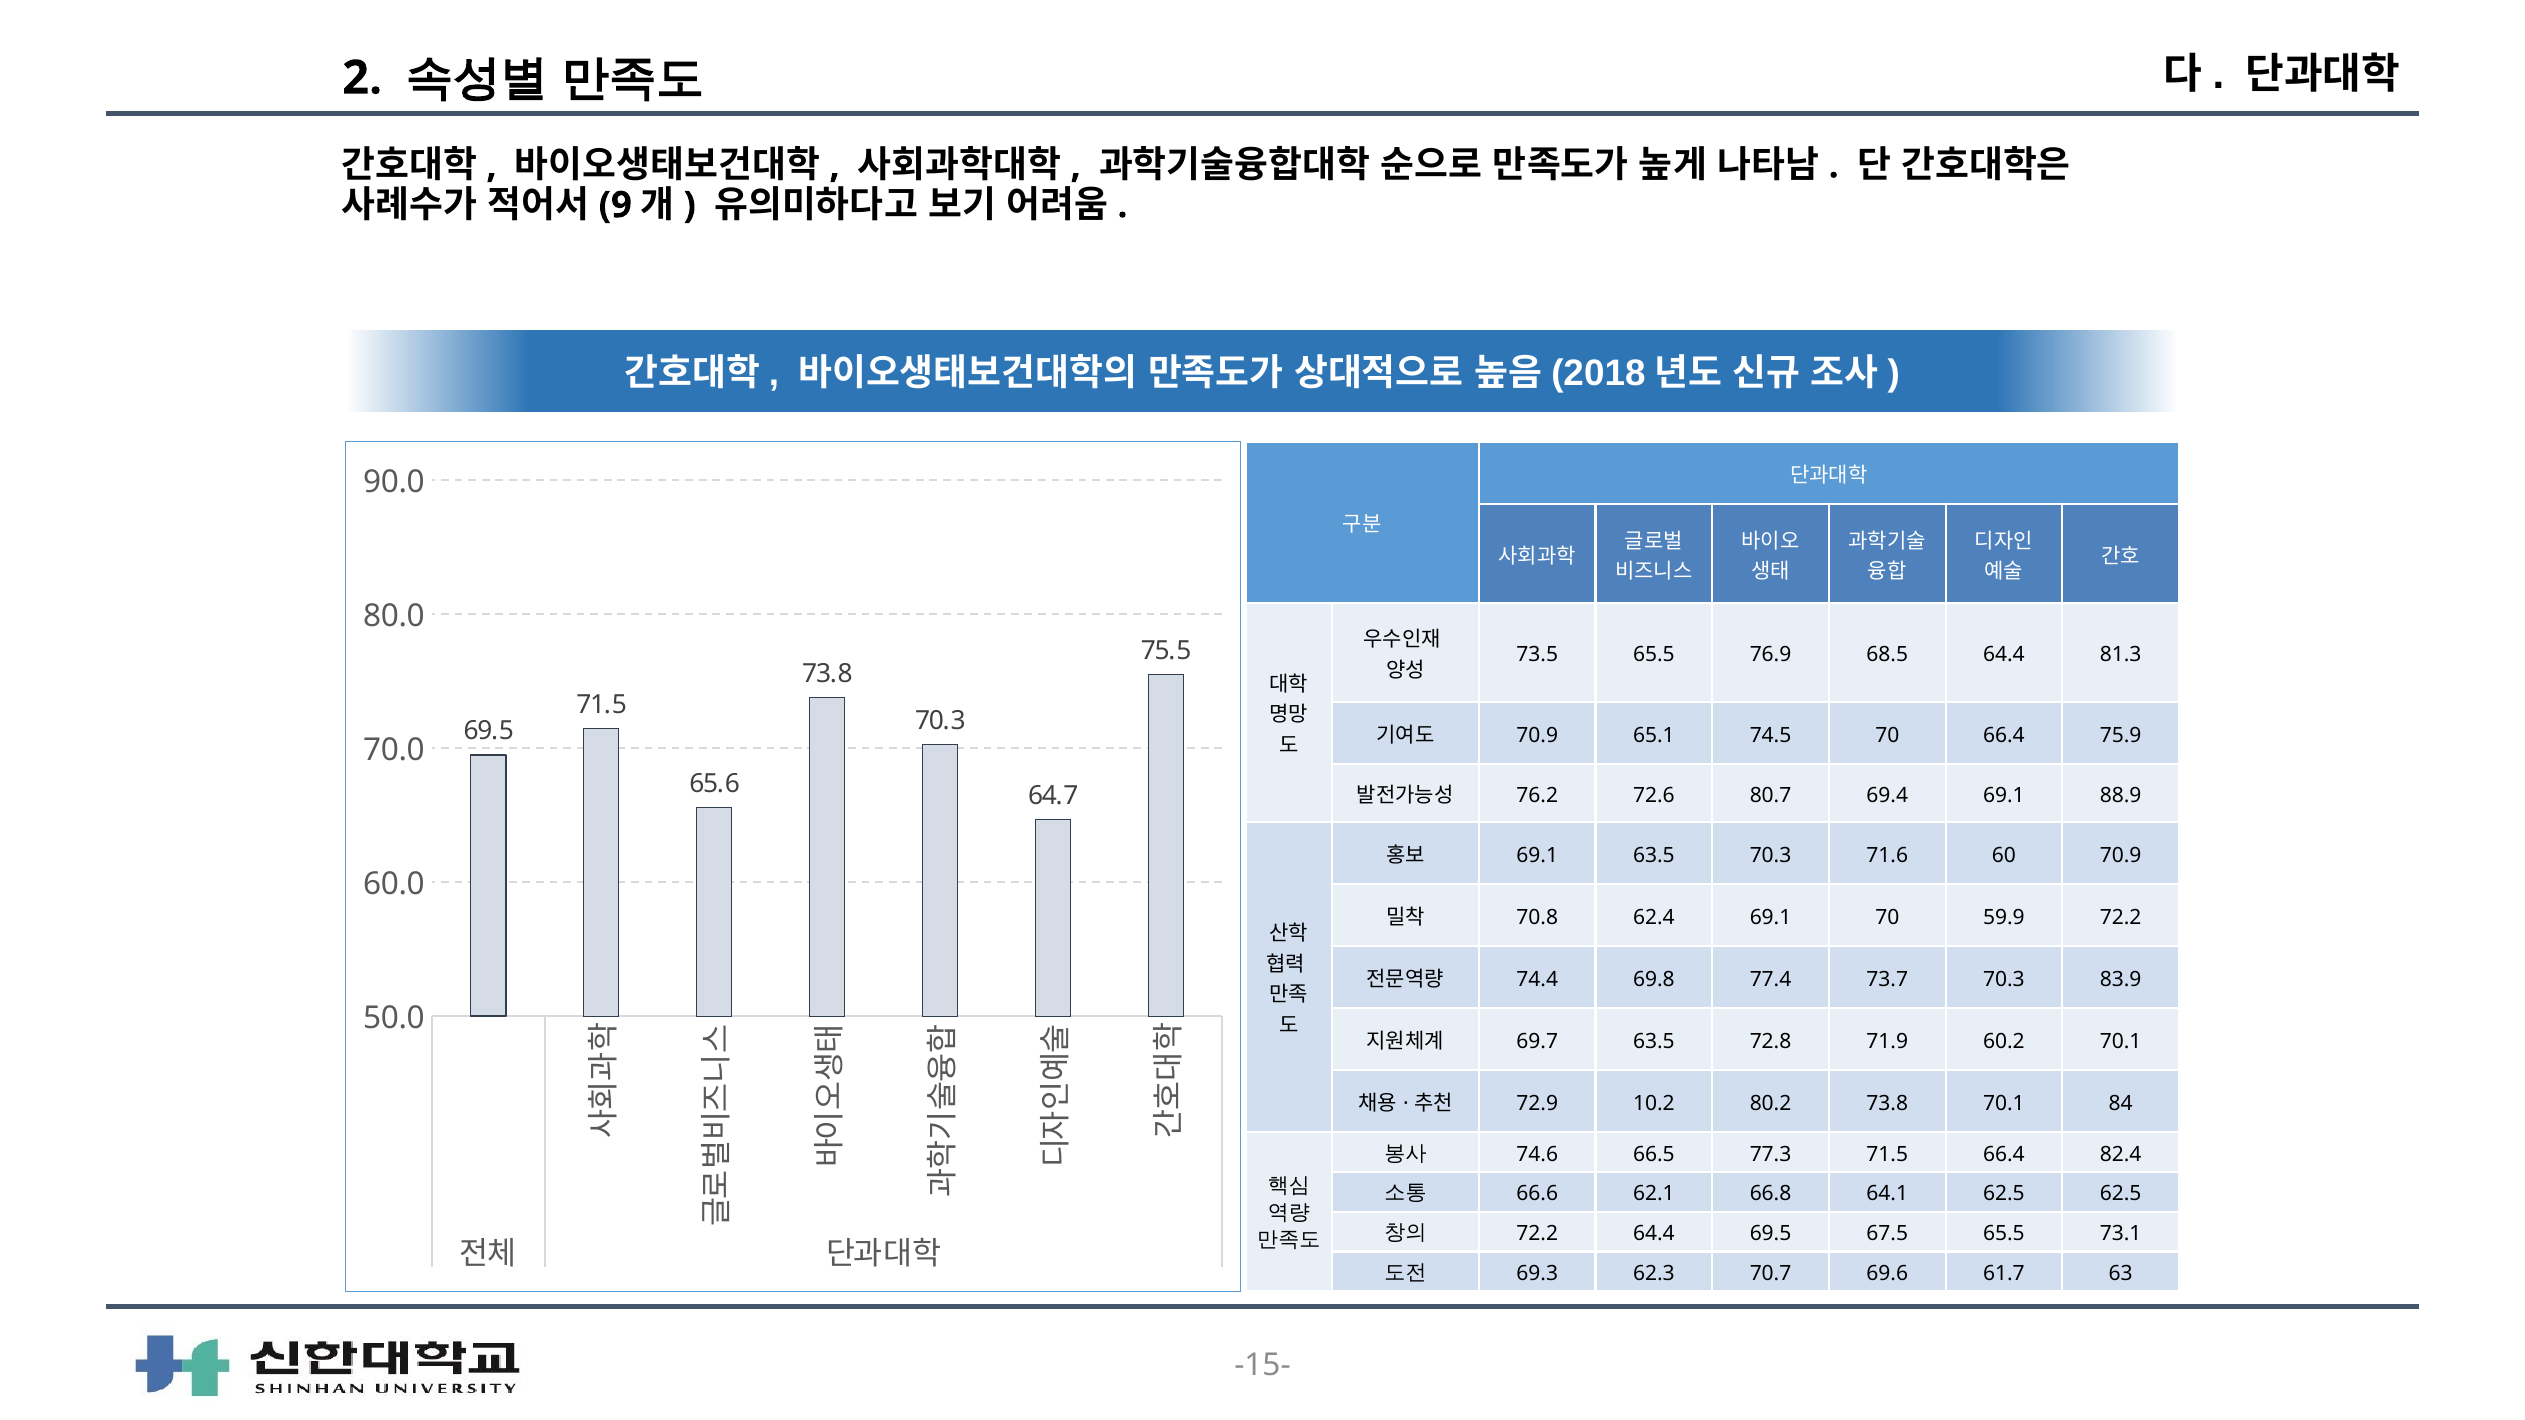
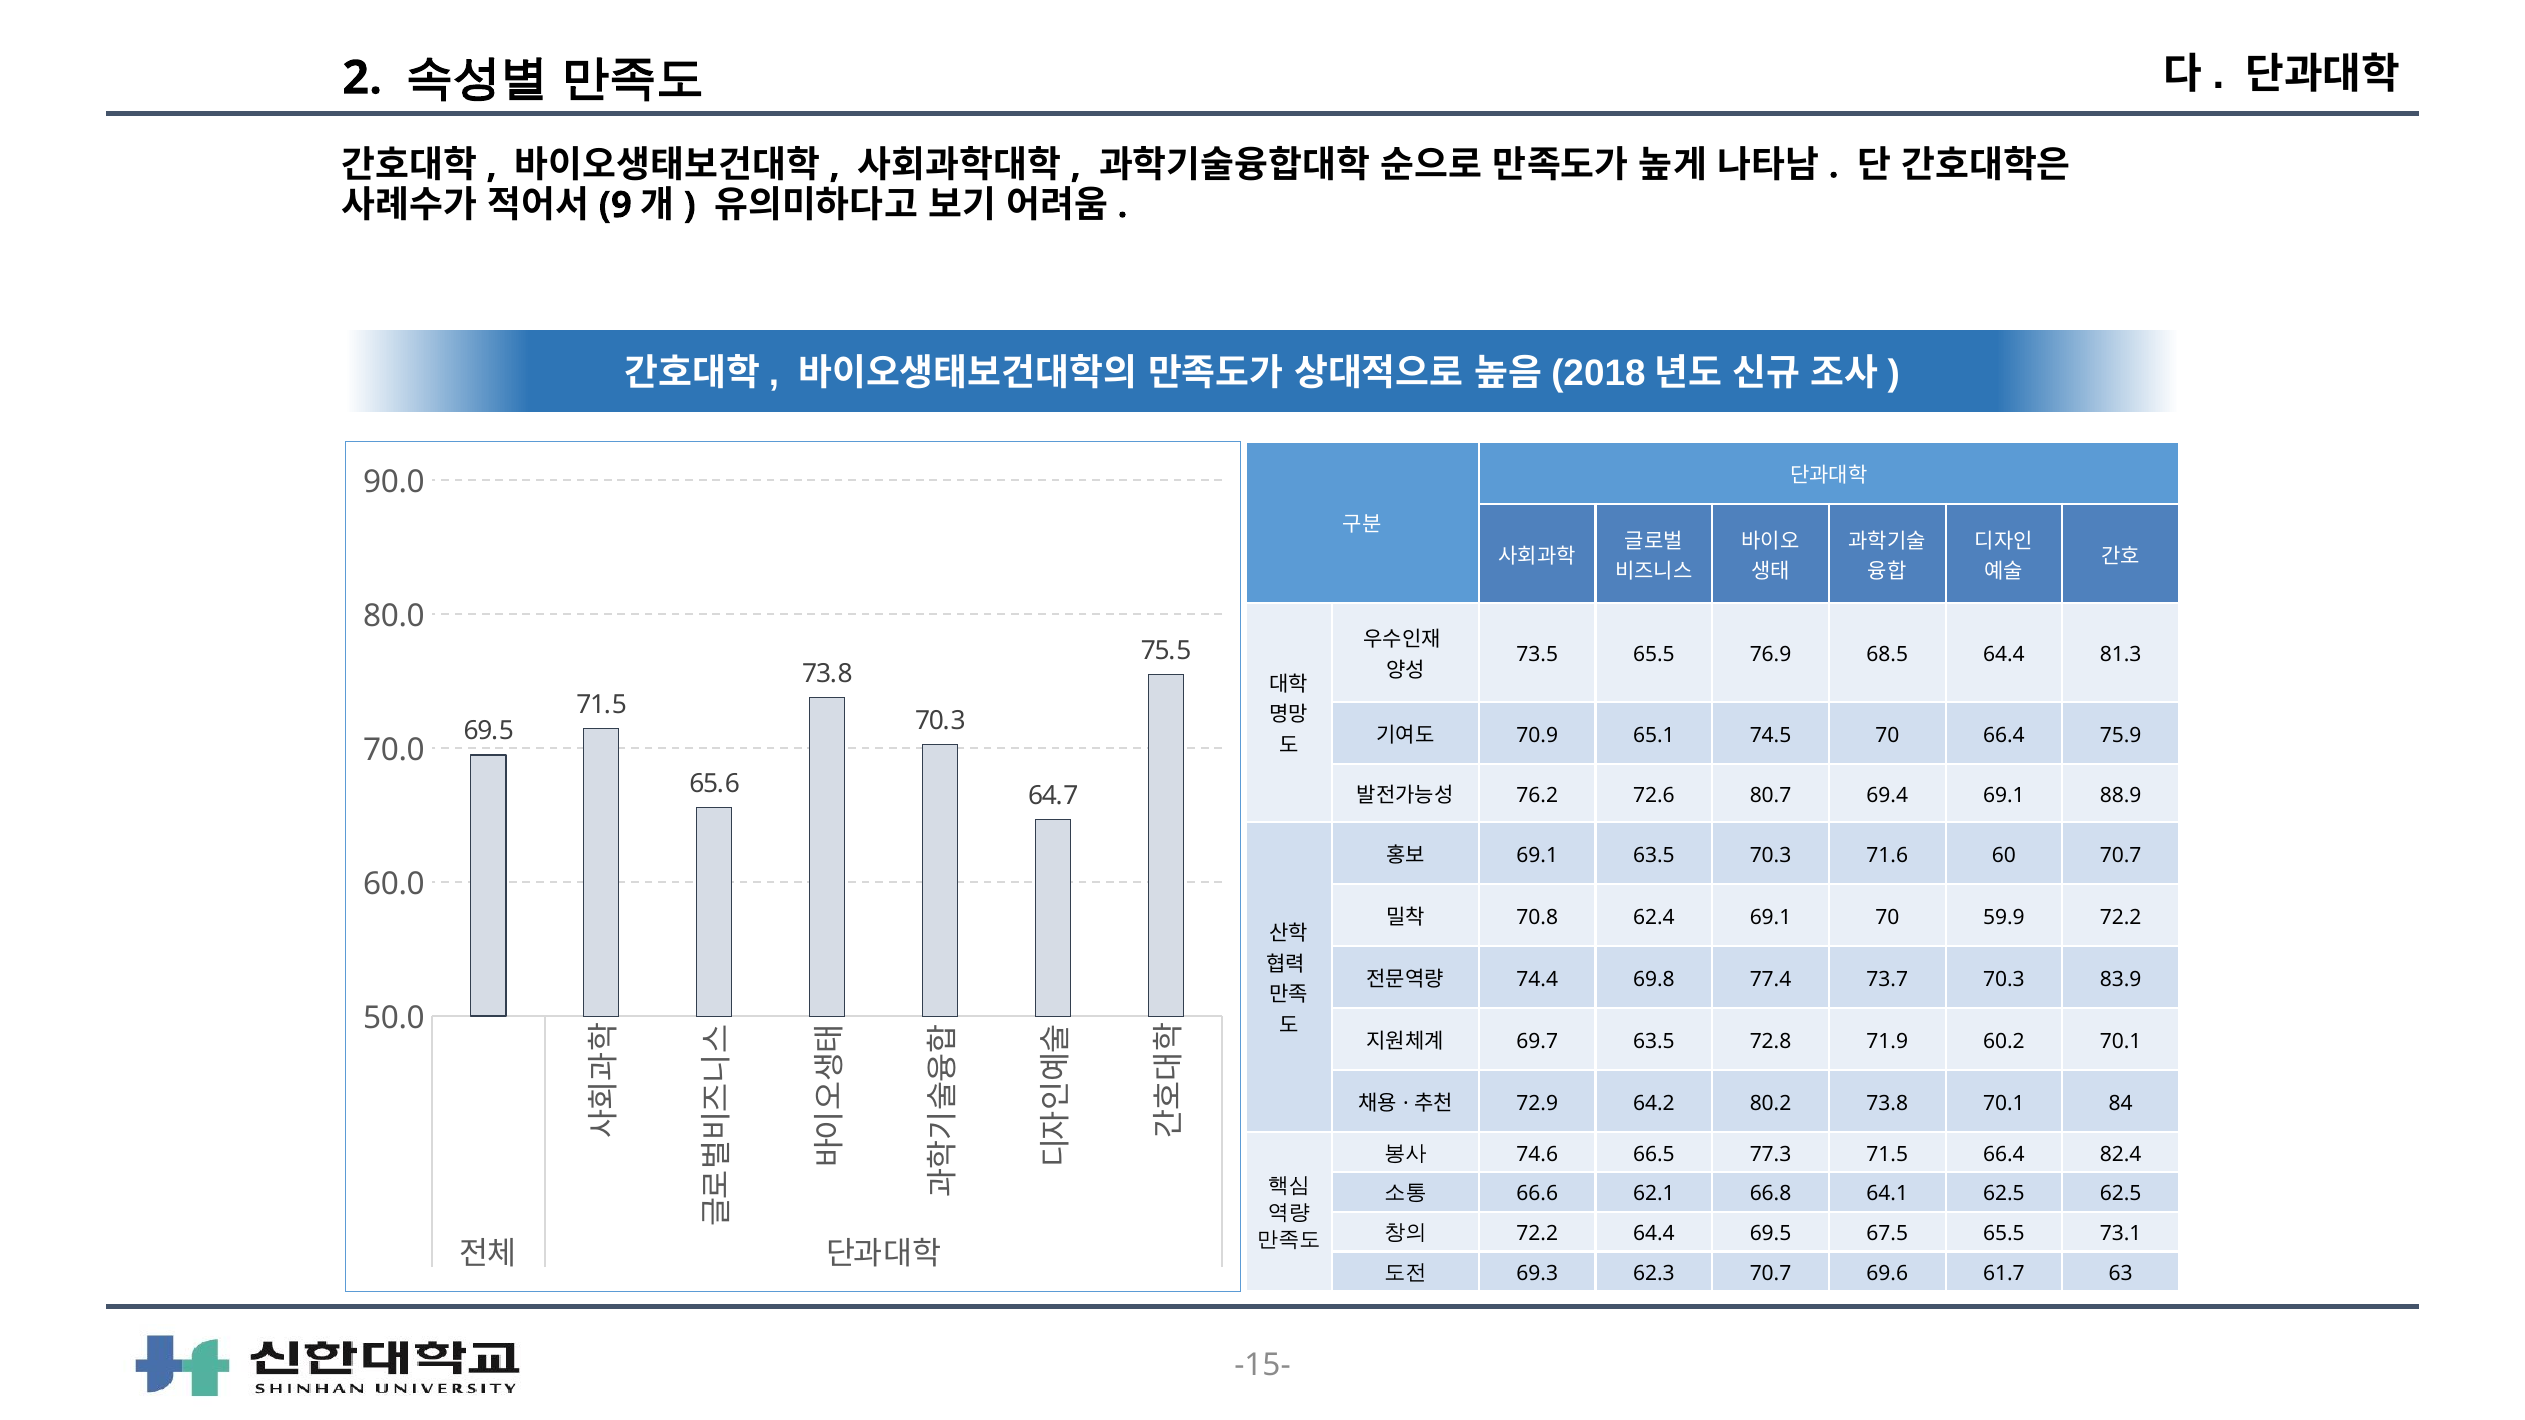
60 70.9: 70.9 -> 70.7
10.2: 10.2 -> 64.2
